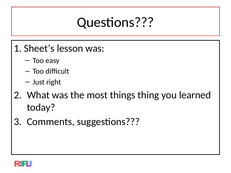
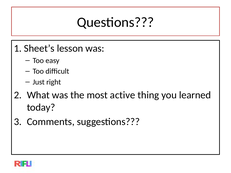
things: things -> active
